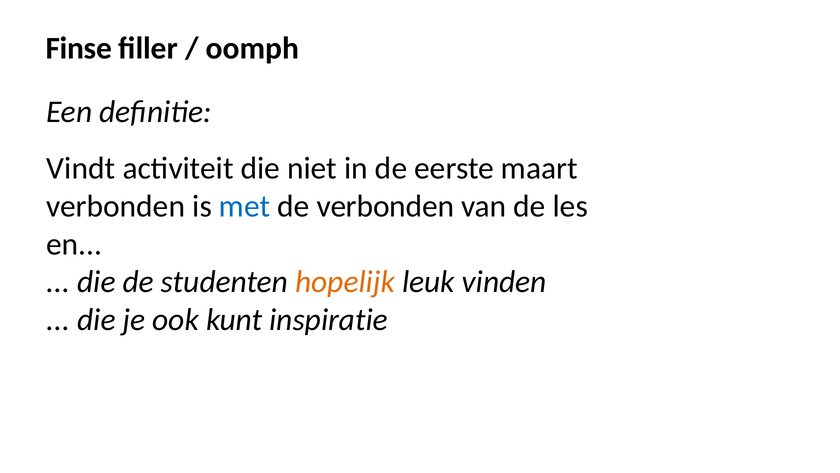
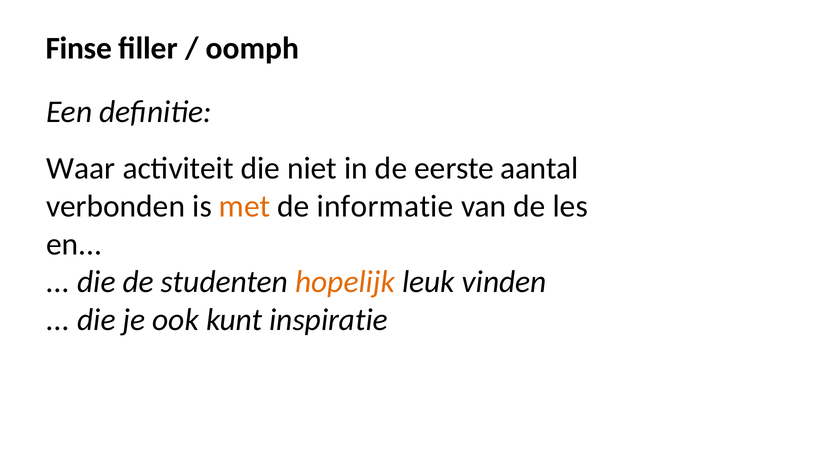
Vindt: Vindt -> Waar
maart: maart -> aantal
met colour: blue -> orange
de verbonden: verbonden -> informatie
